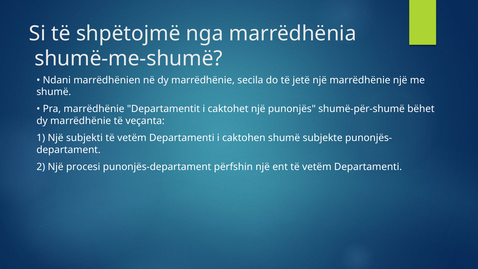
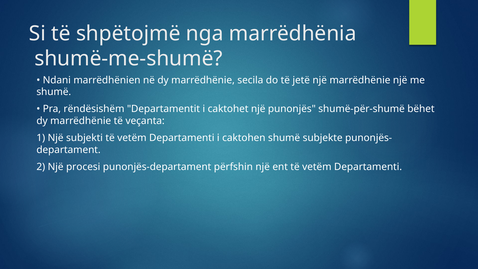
Pra marrëdhënie: marrëdhënie -> rëndësishëm
